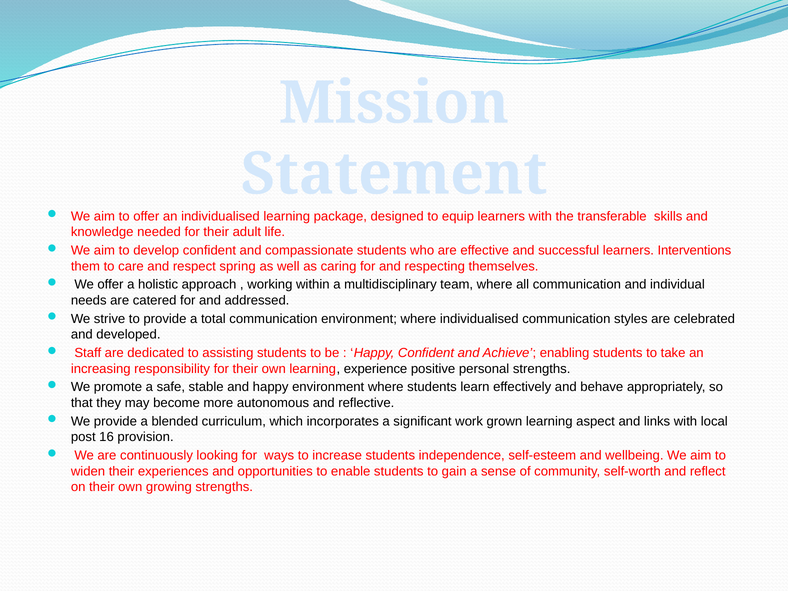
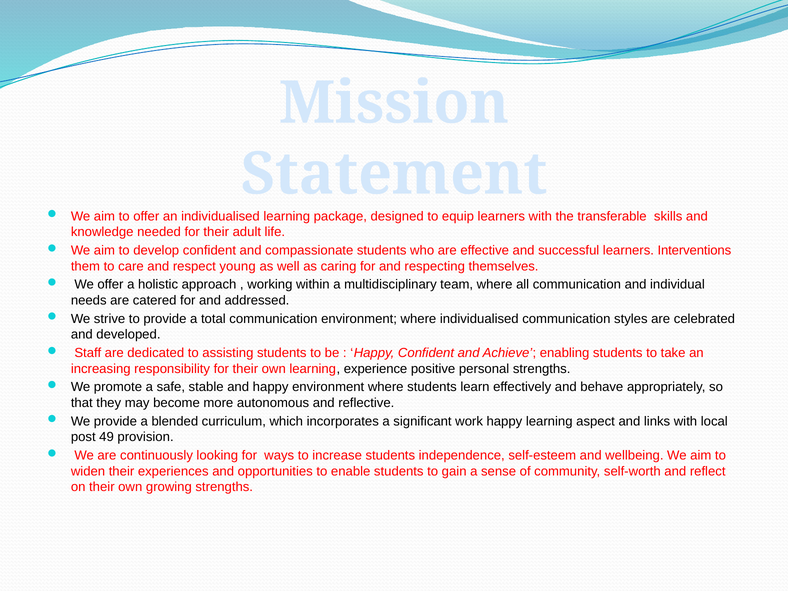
spring: spring -> young
work grown: grown -> happy
16: 16 -> 49
